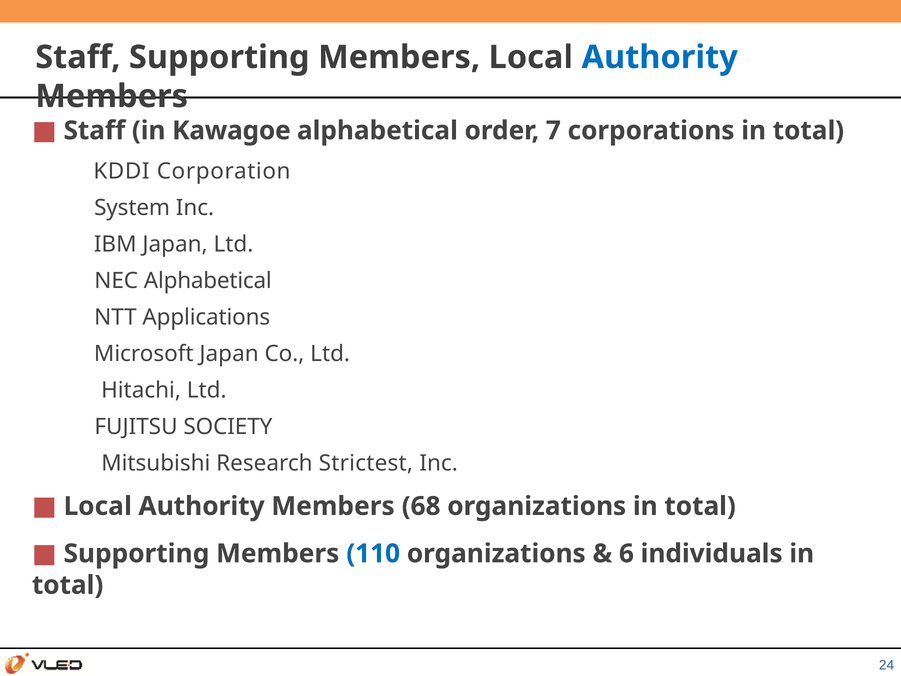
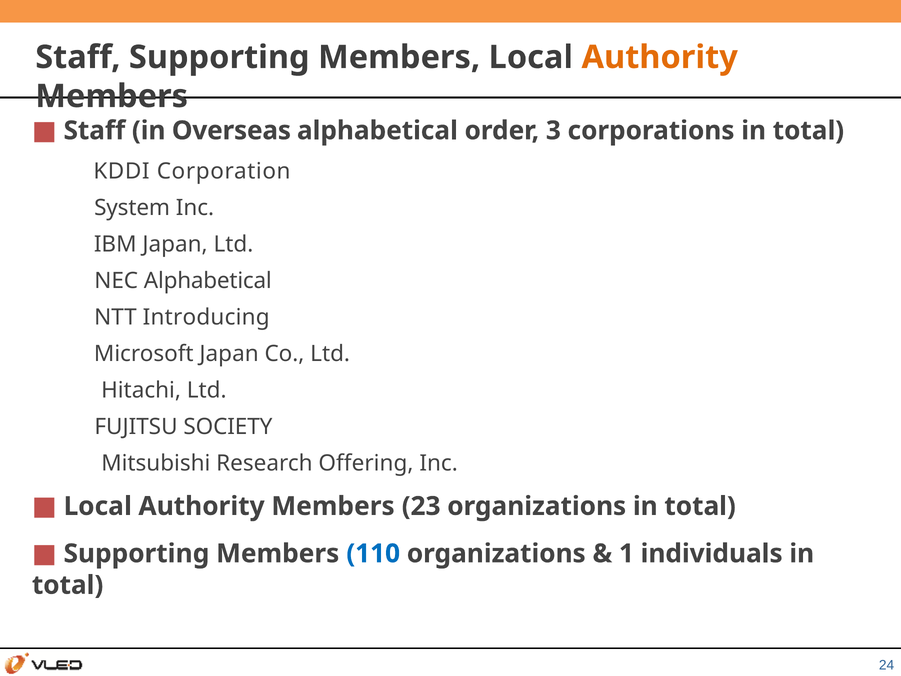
Authority at (660, 57) colour: blue -> orange
Kawagoe: Kawagoe -> Overseas
7: 7 -> 3
Applications: Applications -> Introducing
Strictest: Strictest -> Offering
68: 68 -> 23
6: 6 -> 1
